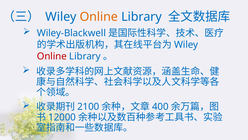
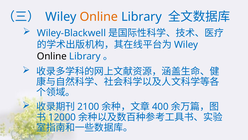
Online at (52, 56) colour: red -> black
